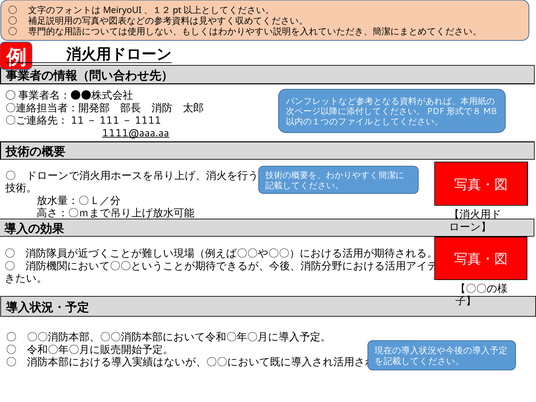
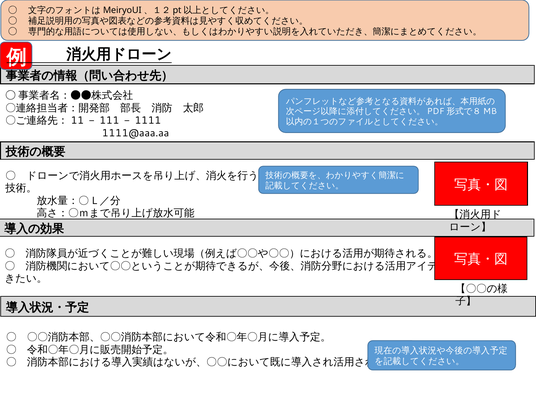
1111@aaa.aa underline: present -> none
